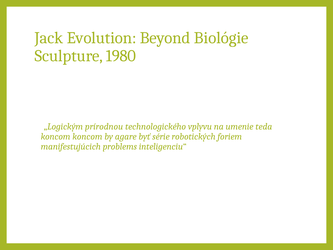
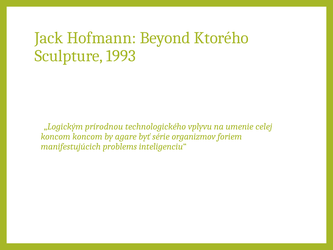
Evolution: Evolution -> Hofmann
Biológie: Biológie -> Ktorého
1980: 1980 -> 1993
teda: teda -> celej
robotických: robotických -> organizmov
